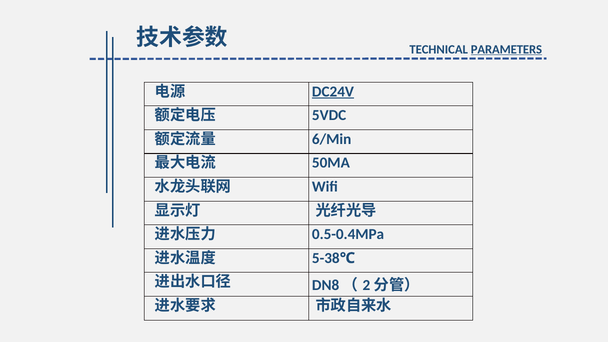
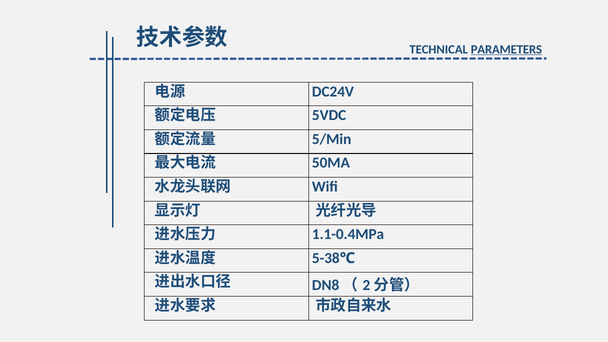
DC24V underline: present -> none
6/Min: 6/Min -> 5/Min
0.5-0.4MPa: 0.5-0.4MPa -> 1.1-0.4MPa
